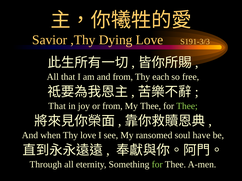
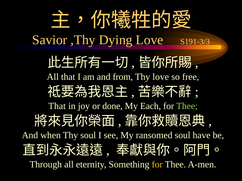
Thy each: each -> love
or from: from -> done
My Thee: Thee -> Each
Thy love: love -> soul
for at (157, 165) colour: light green -> yellow
